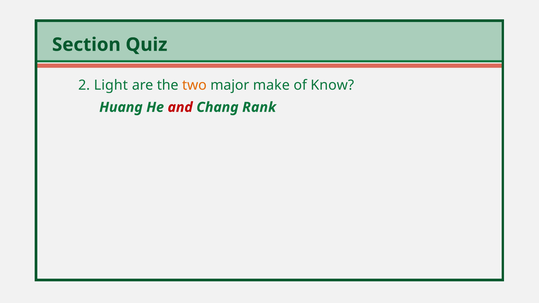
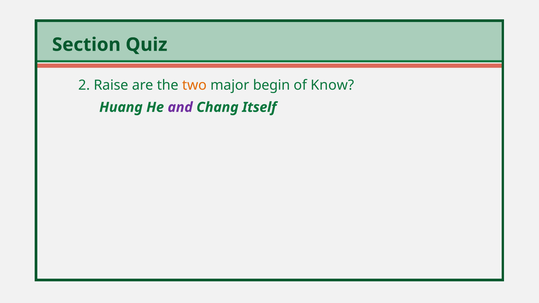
Light: Light -> Raise
make: make -> begin
and colour: red -> purple
Rank: Rank -> Itself
